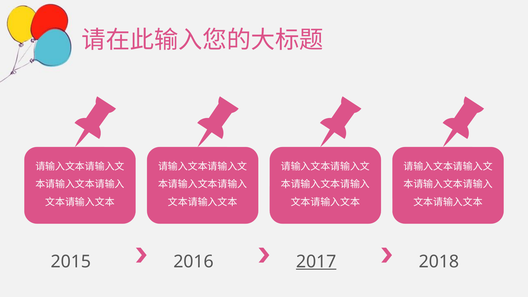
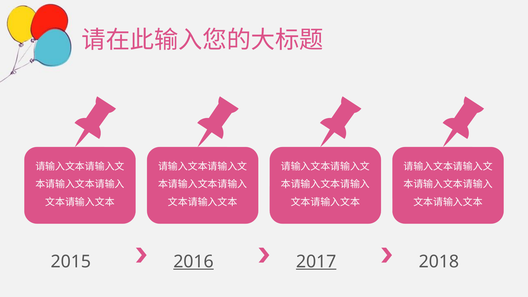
2016 underline: none -> present
